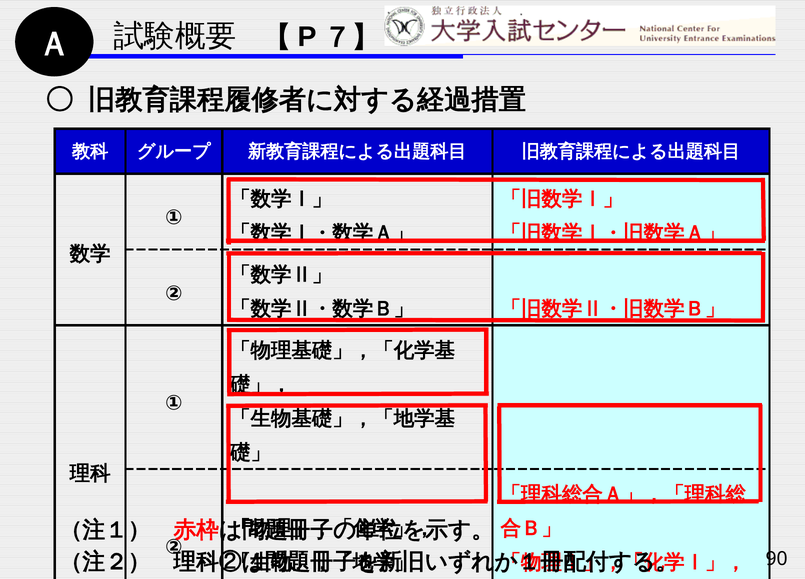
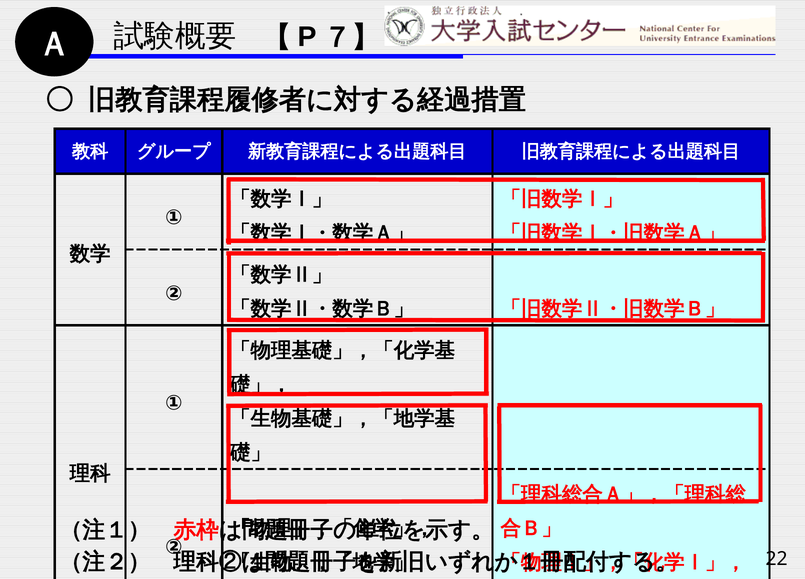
90: 90 -> 22
